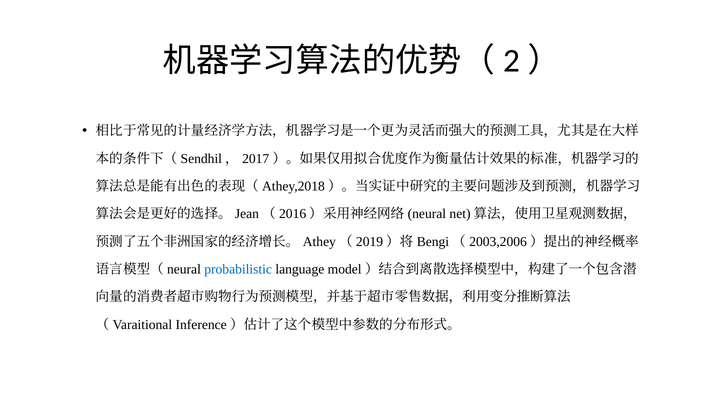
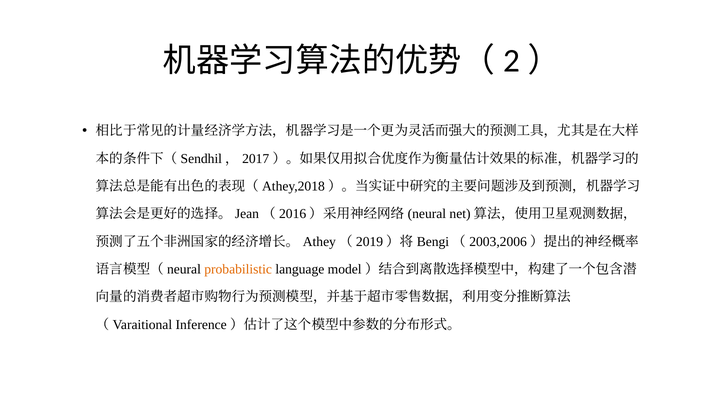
probabilistic colour: blue -> orange
